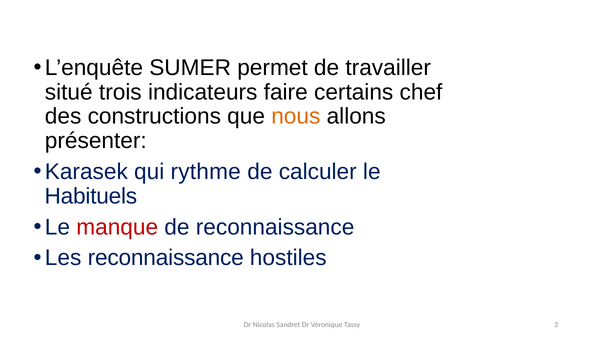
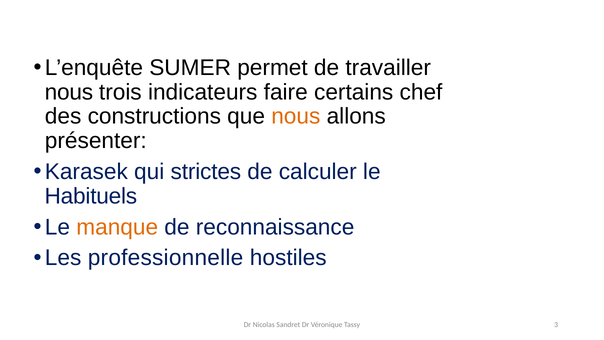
situé at (69, 92): situé -> nous
rythme: rythme -> strictes
manque colour: red -> orange
Les reconnaissance: reconnaissance -> professionnelle
